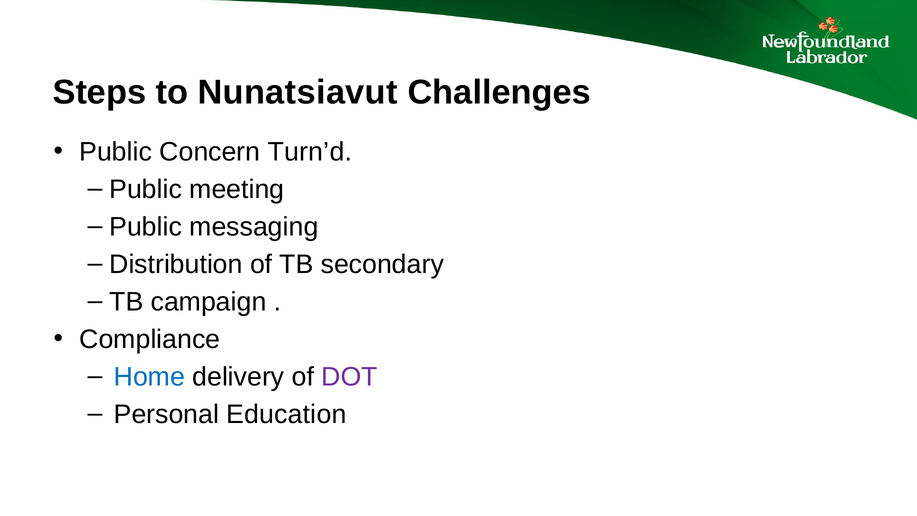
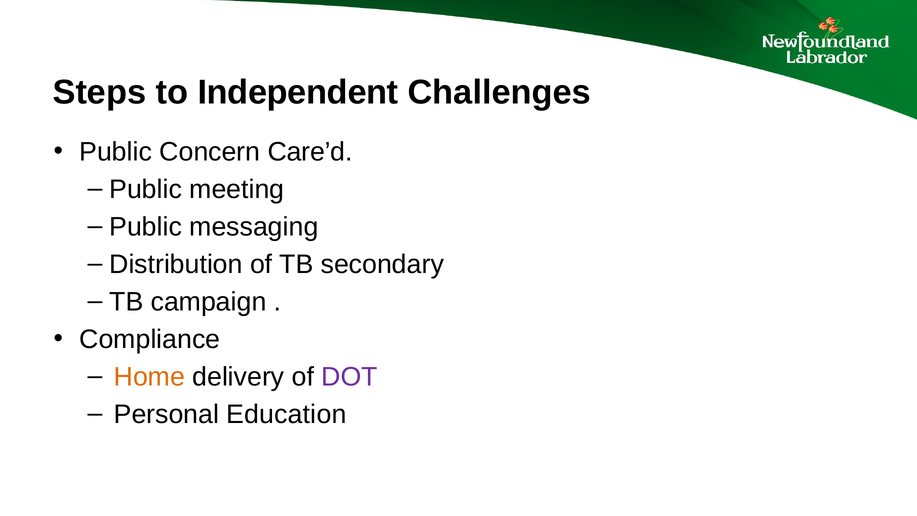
Nunatsiavut: Nunatsiavut -> Independent
Turn’d: Turn’d -> Care’d
Home colour: blue -> orange
